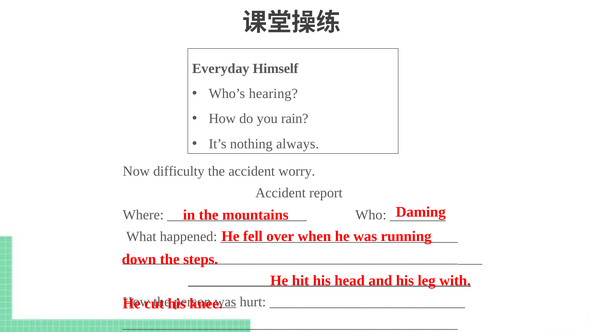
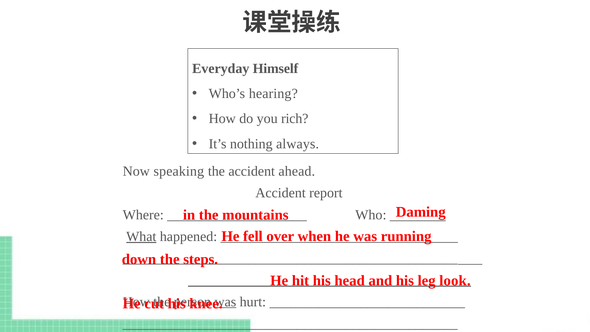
rain: rain -> rich
difficulty: difficulty -> speaking
worry: worry -> ahead
What underline: none -> present
with: with -> look
